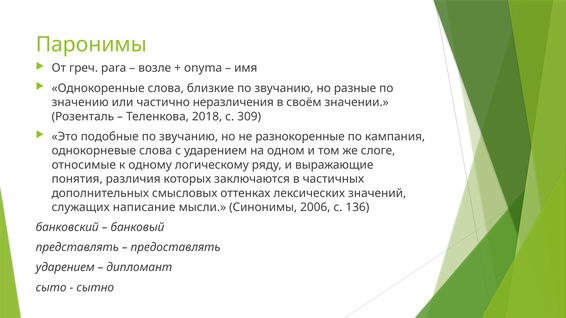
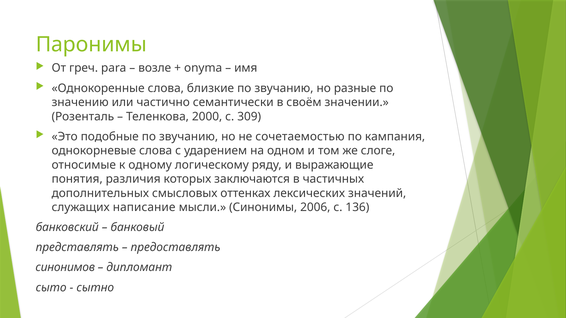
неразличения: неразличения -> семантически
2018: 2018 -> 2000
разнокоренные: разнокоренные -> сочетаемостью
ударением at (65, 268): ударением -> синонимов
